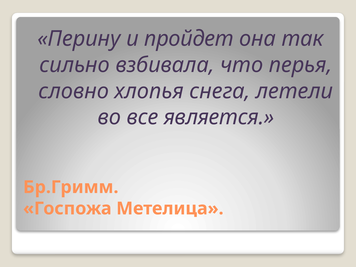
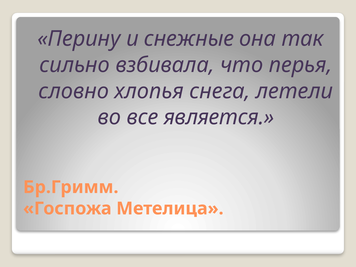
пройдет: пройдет -> снежные
